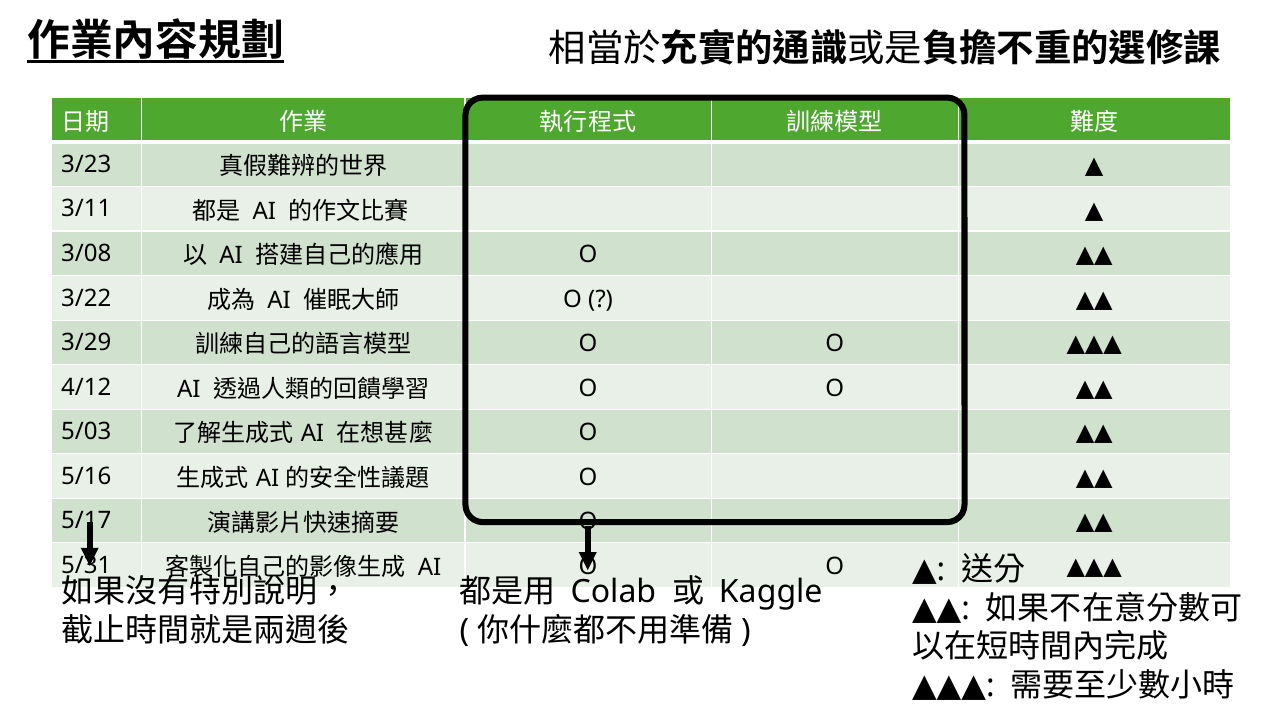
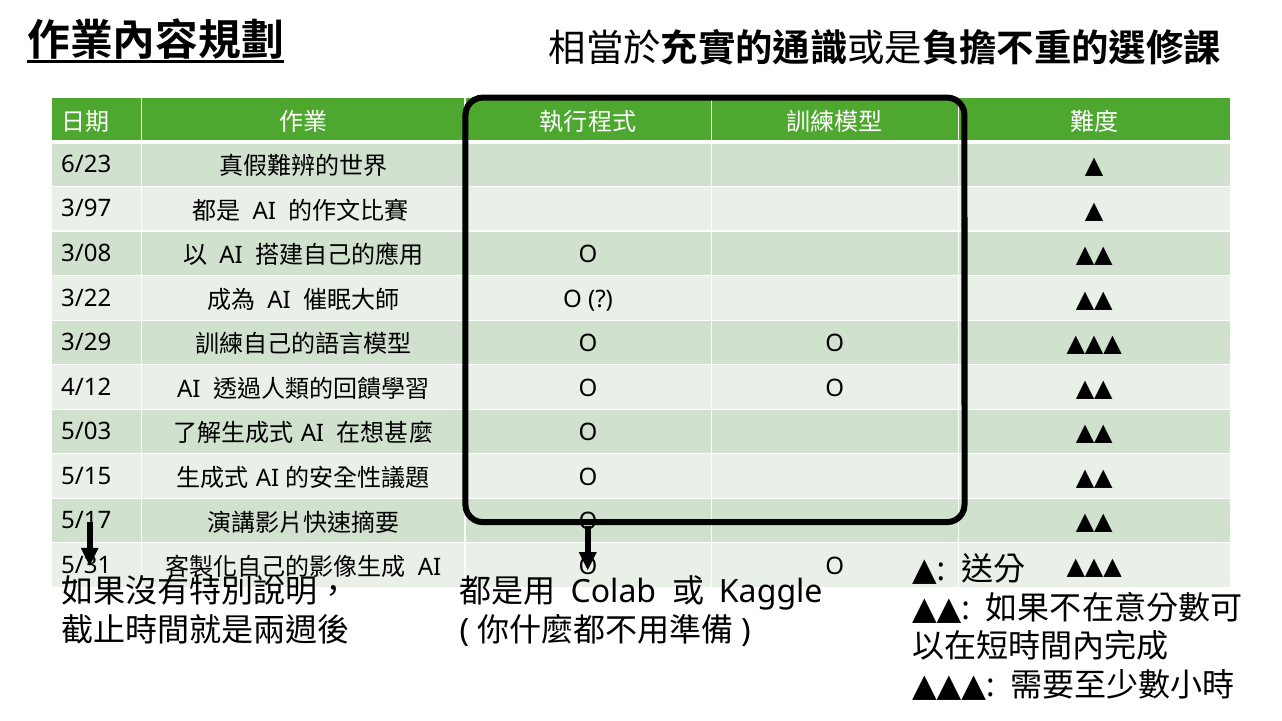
3/23: 3/23 -> 6/23
3/11: 3/11 -> 3/97
5/16: 5/16 -> 5/15
